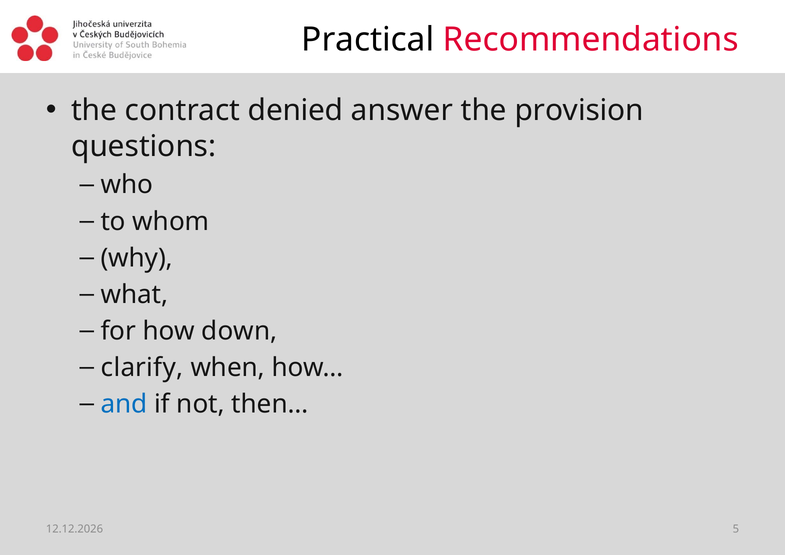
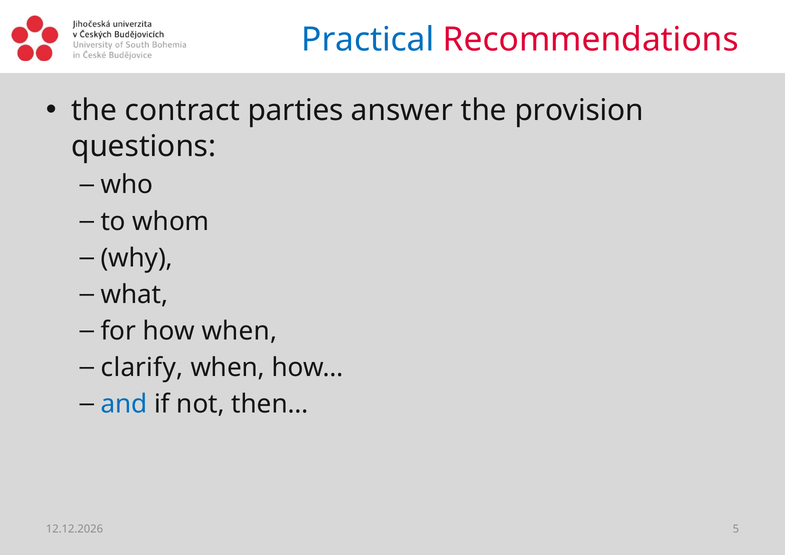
Practical colour: black -> blue
denied: denied -> parties
how down: down -> when
